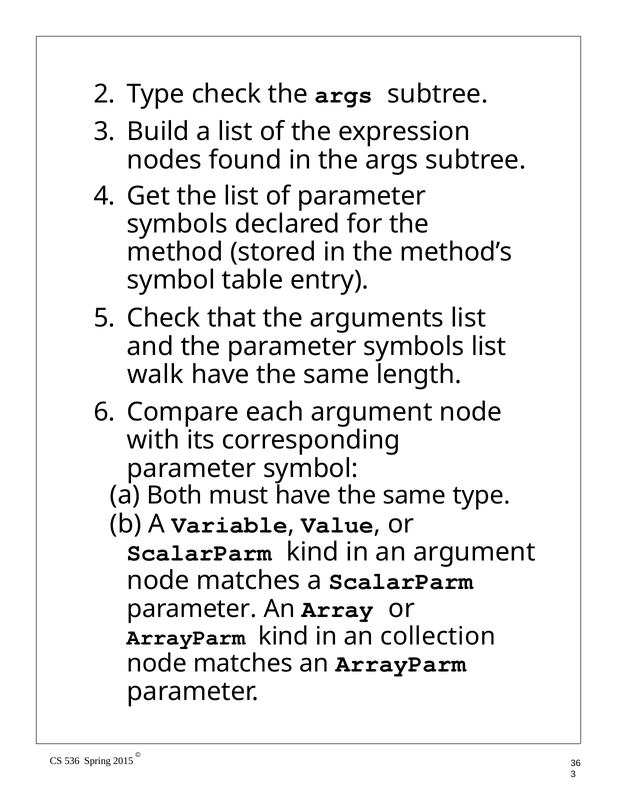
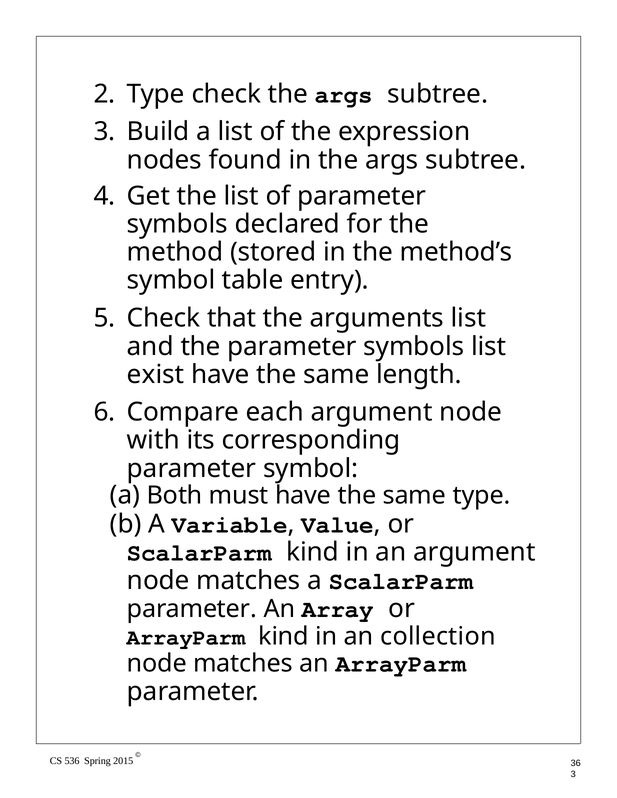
walk: walk -> exist
